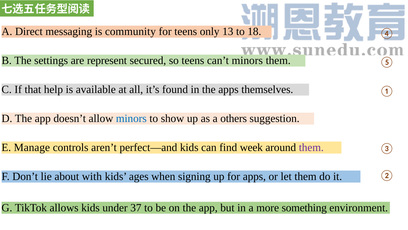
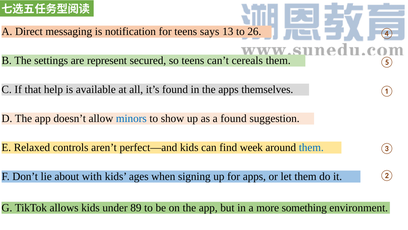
community: community -> notification
only: only -> says
18: 18 -> 26
can’t minors: minors -> cereals
a others: others -> found
Manage: Manage -> Relaxed
them at (311, 147) colour: purple -> blue
37: 37 -> 89
